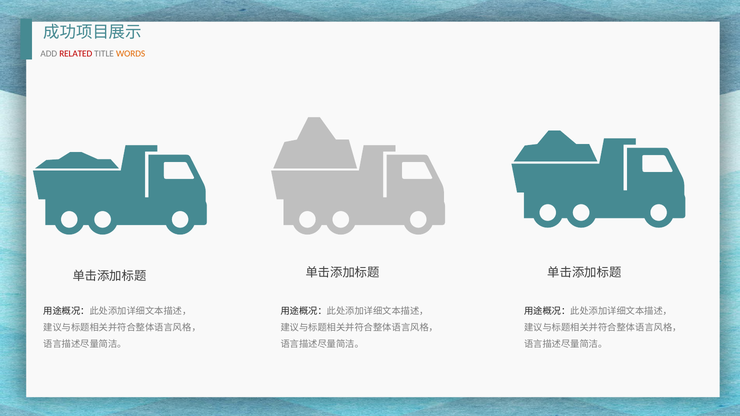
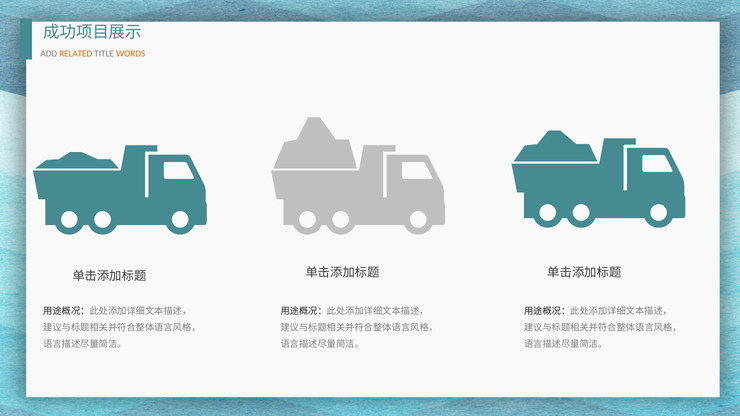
RELATED colour: red -> orange
